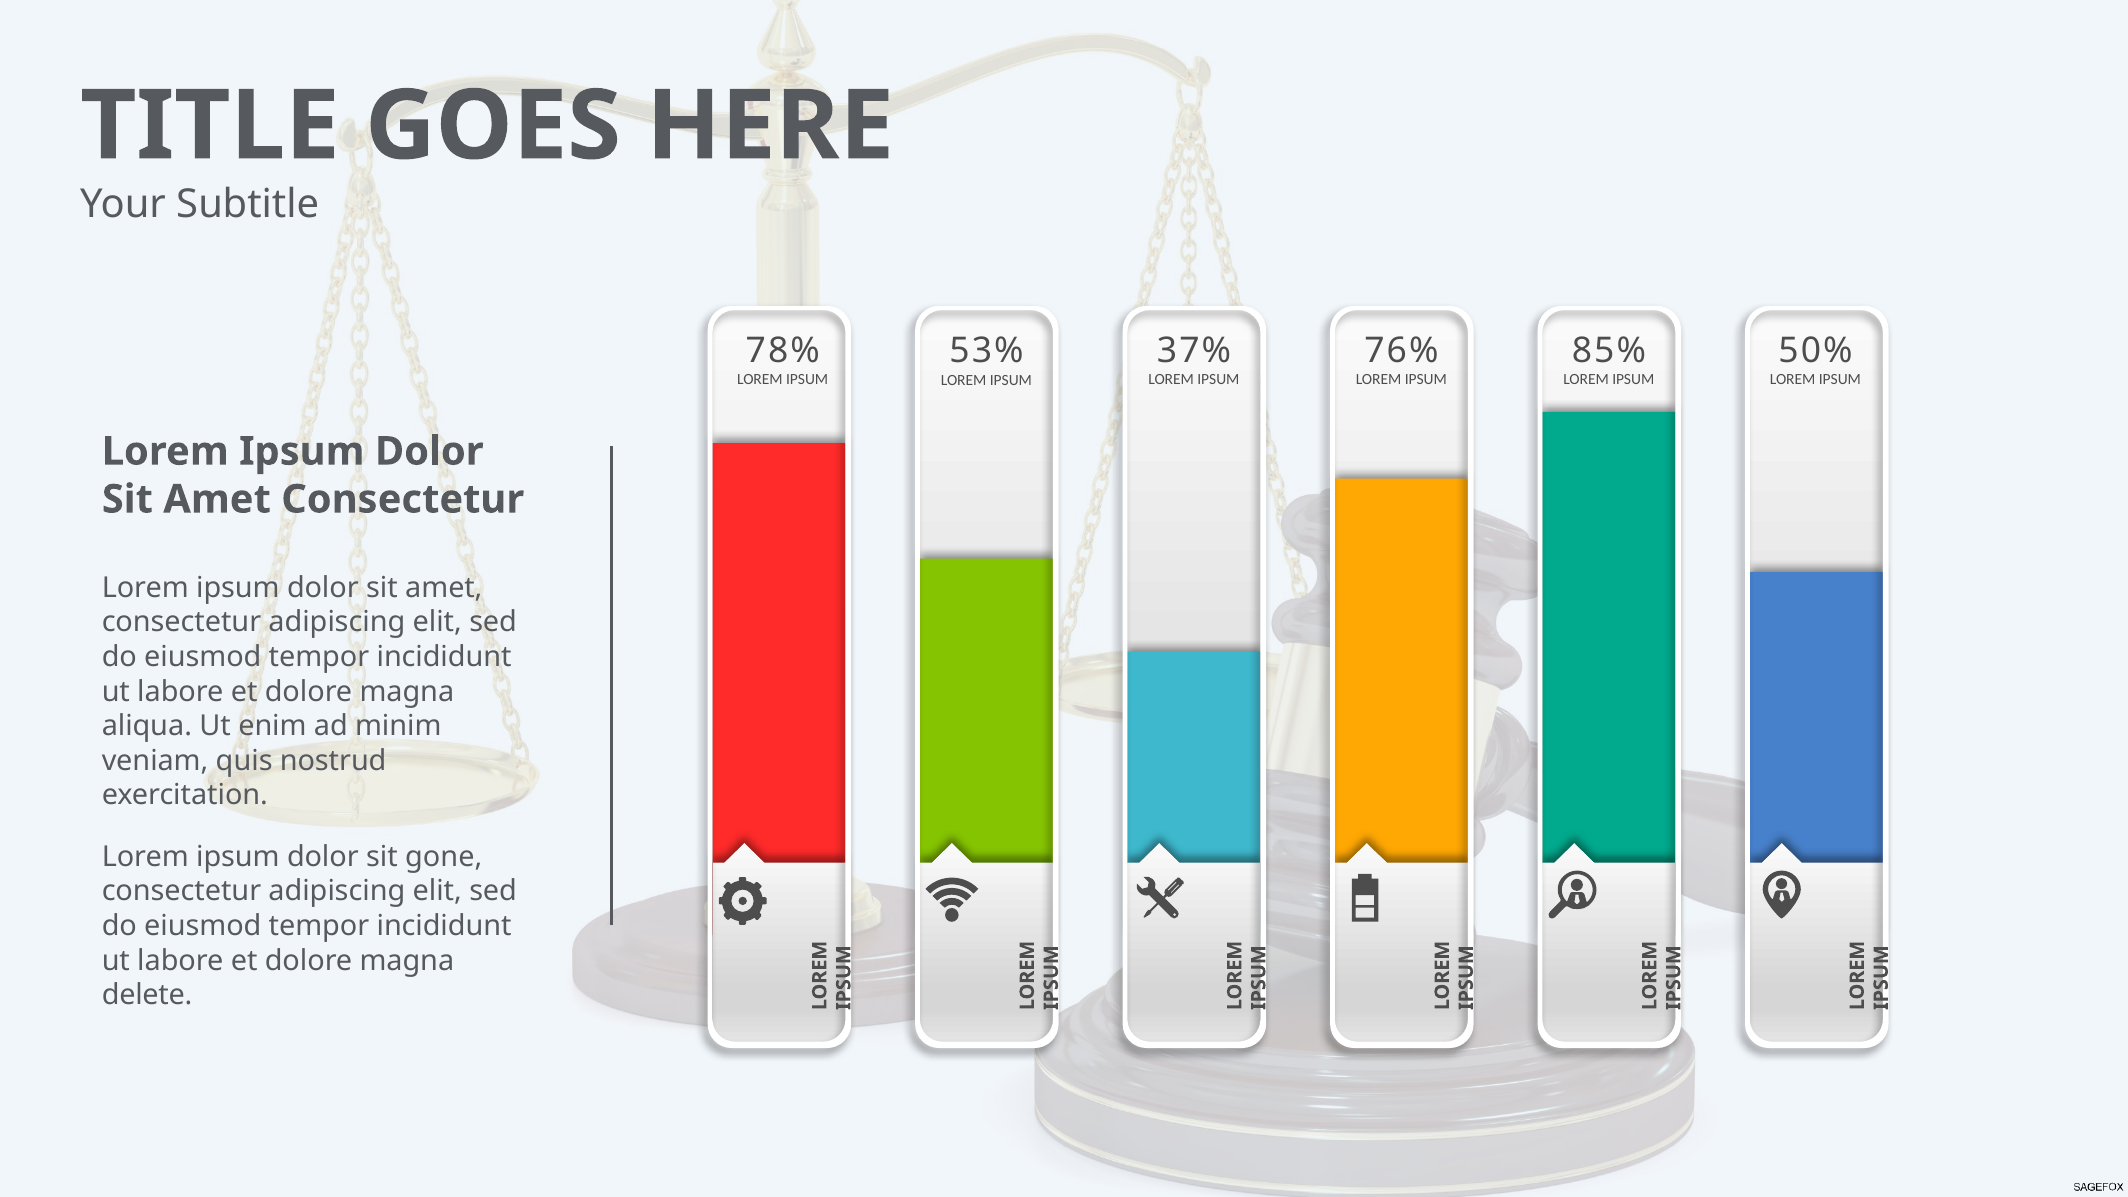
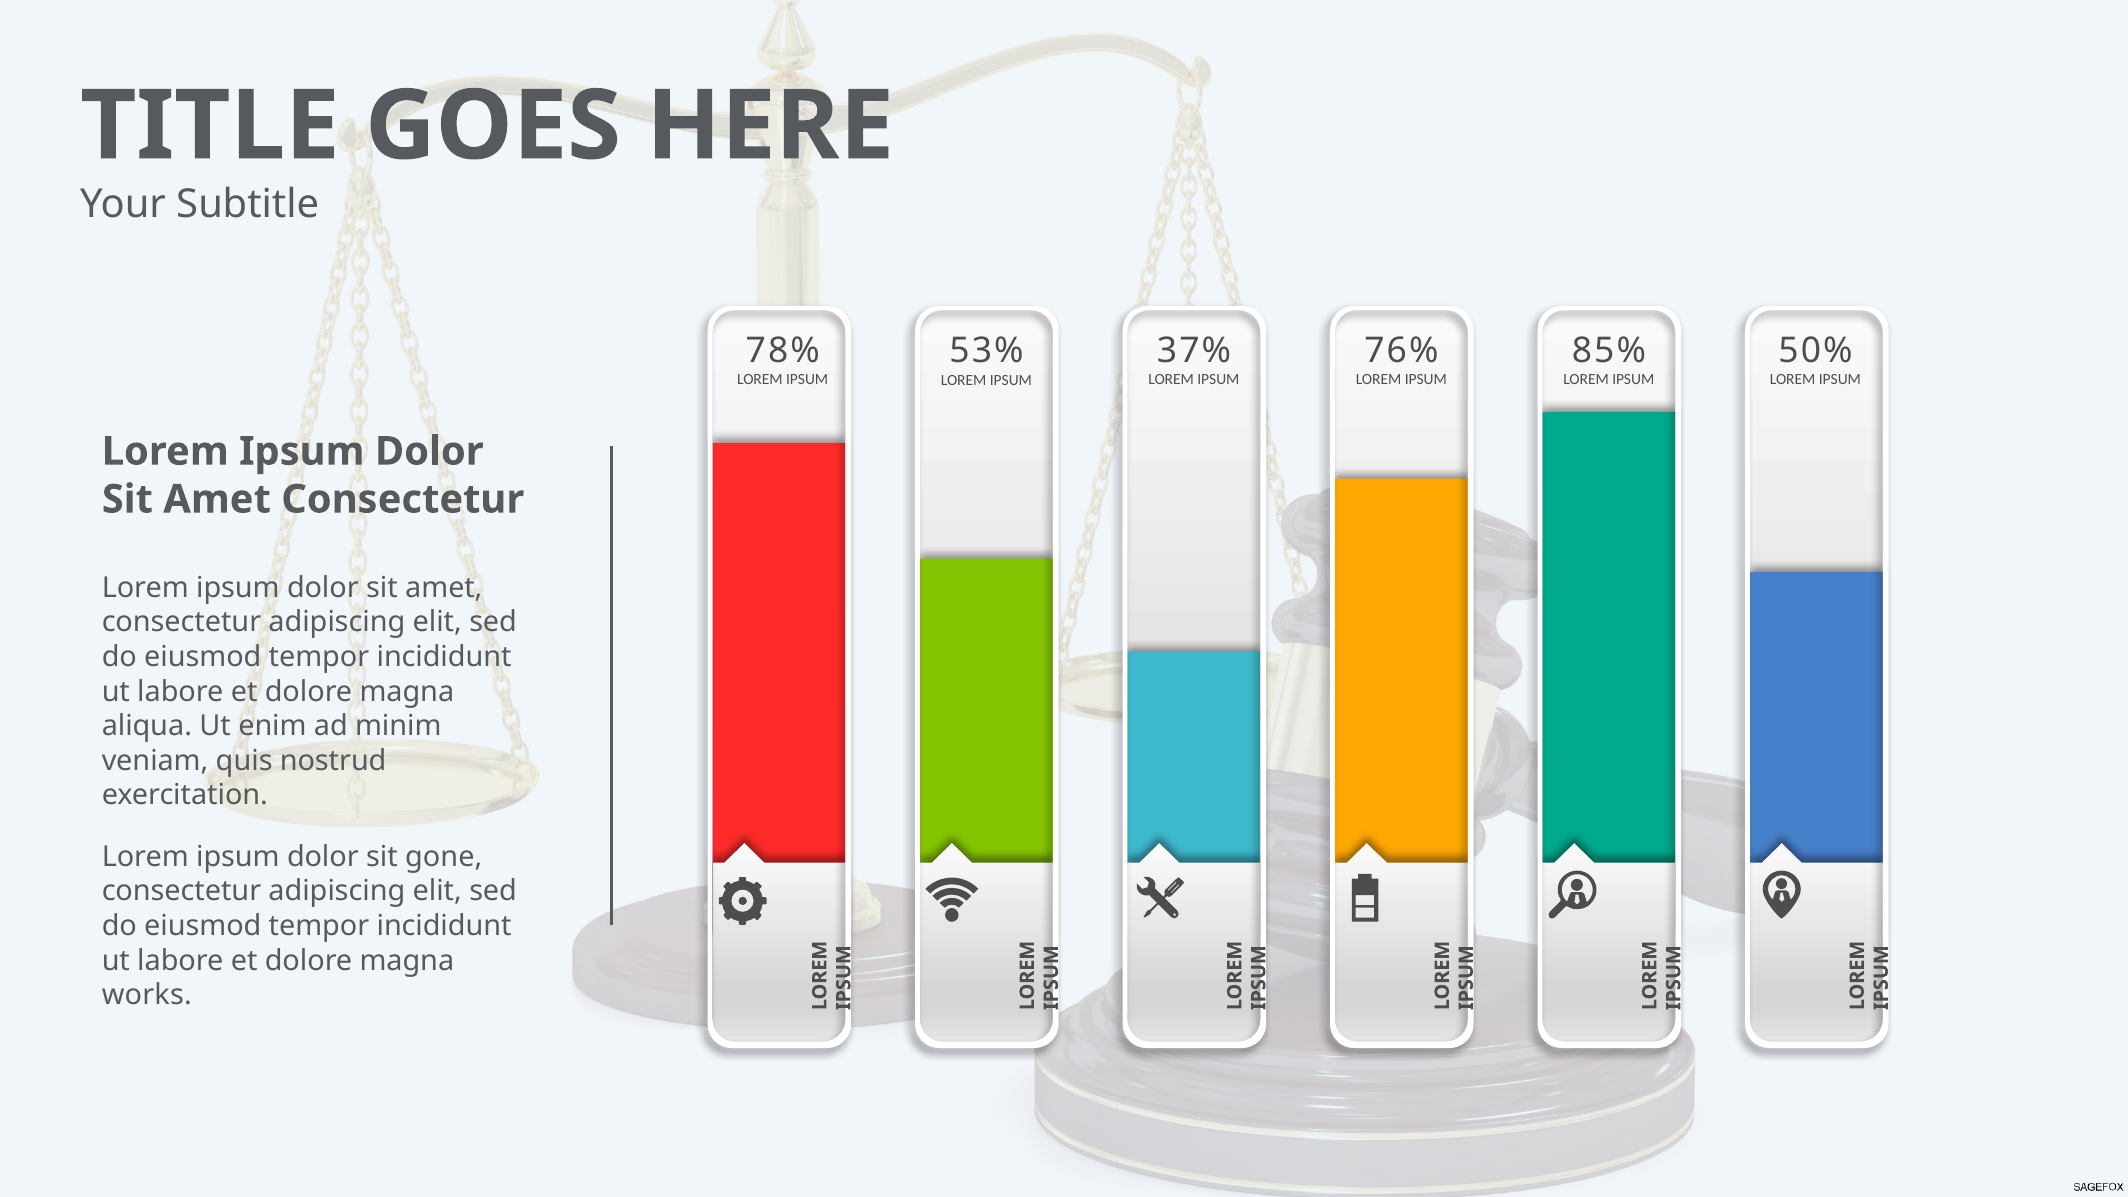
delete: delete -> works
